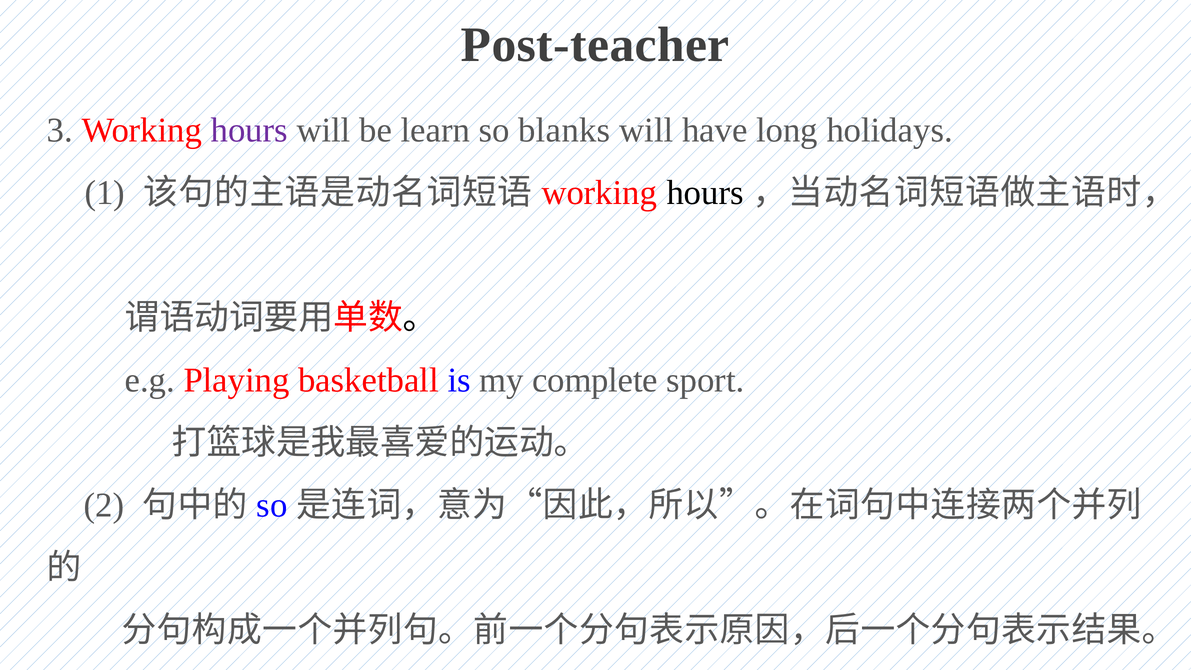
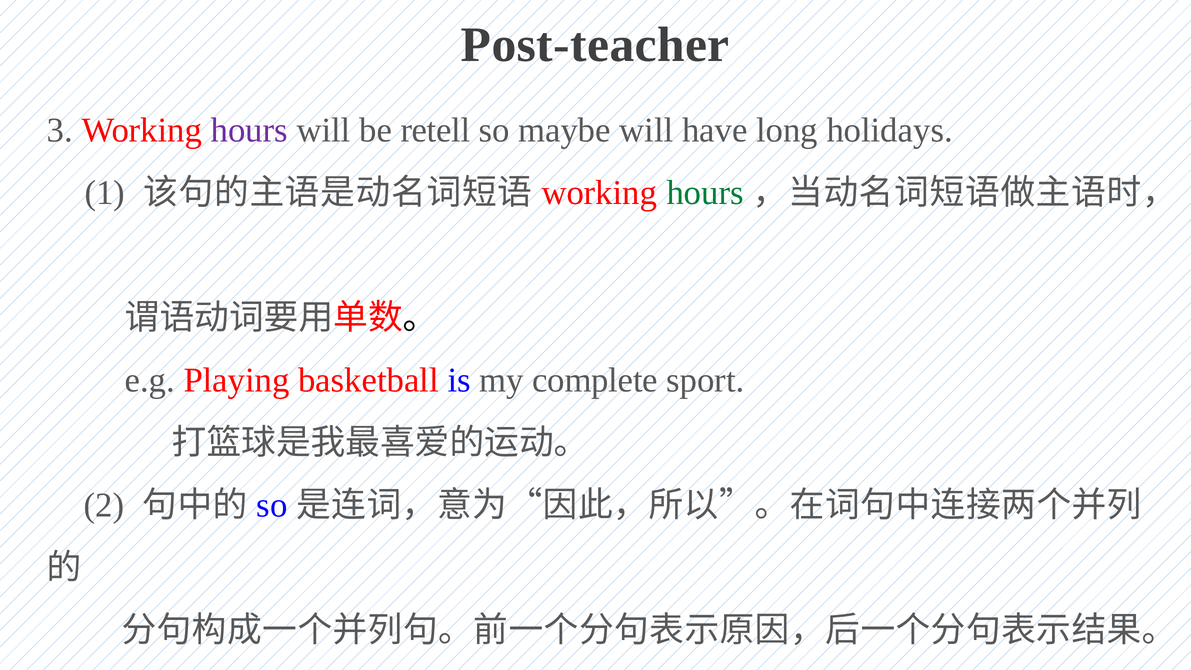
learn: learn -> retell
blanks: blanks -> maybe
hours at (705, 193) colour: black -> green
